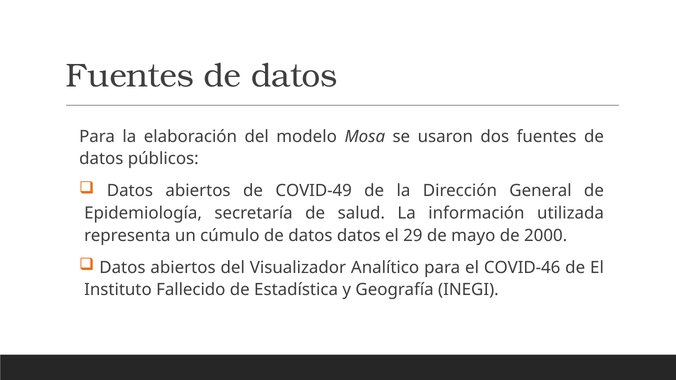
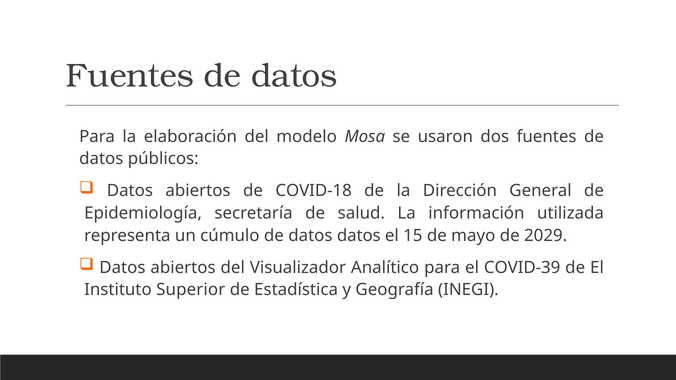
COVID-49: COVID-49 -> COVID-18
29: 29 -> 15
2000: 2000 -> 2029
COVID-46: COVID-46 -> COVID-39
Fallecido: Fallecido -> Superior
